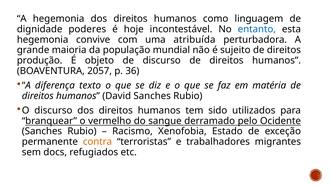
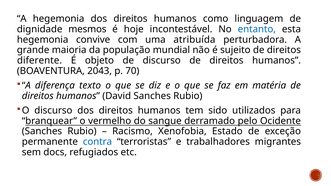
poderes: poderes -> mesmos
produção: produção -> diferente
2057: 2057 -> 2043
36: 36 -> 70
contra colour: orange -> blue
